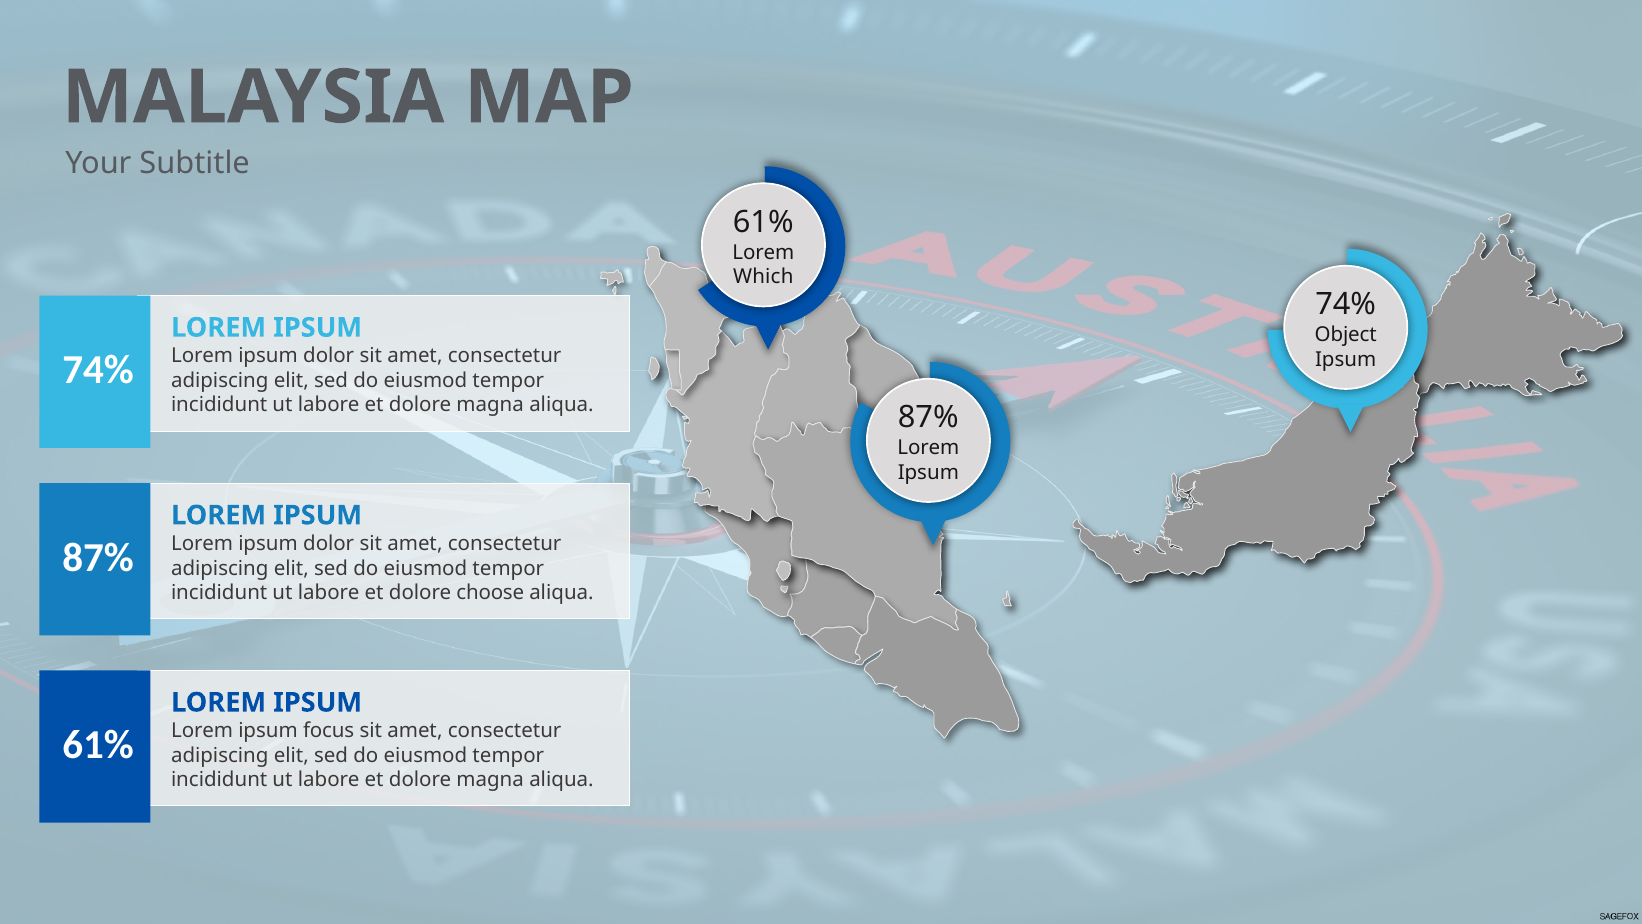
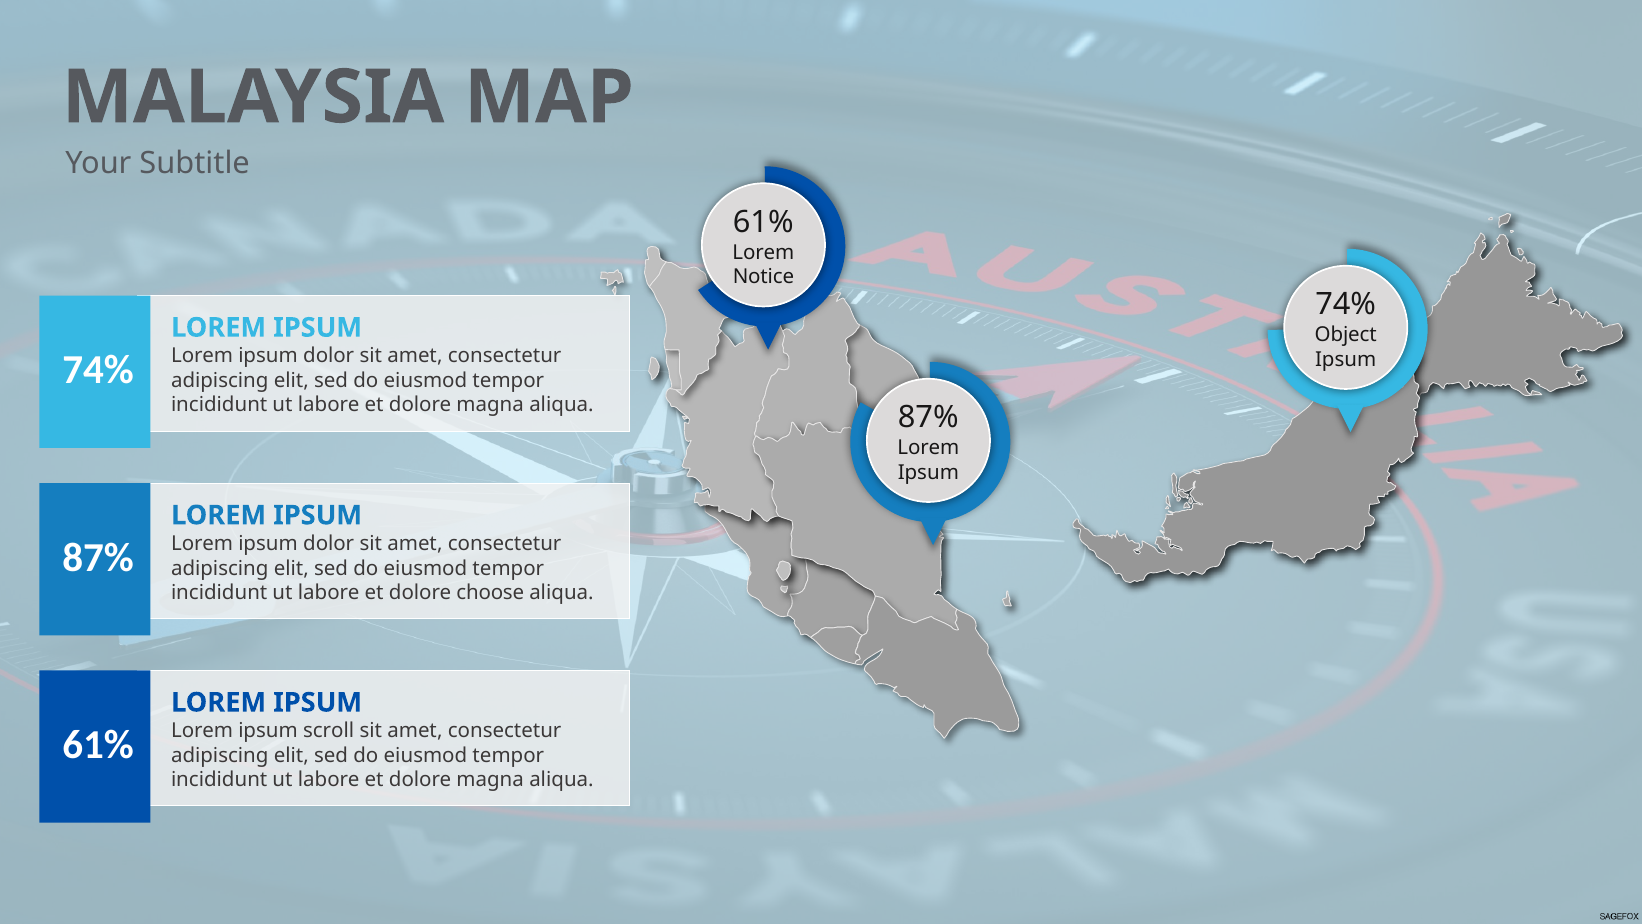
Which: Which -> Notice
focus: focus -> scroll
